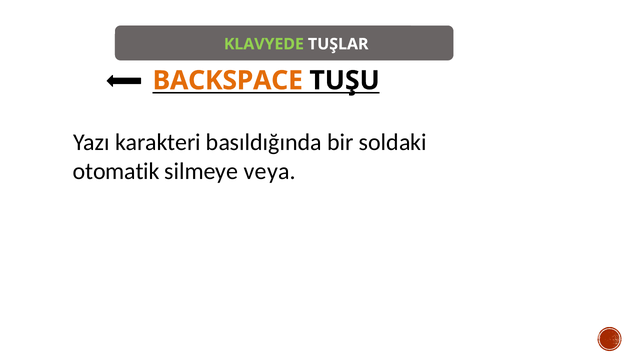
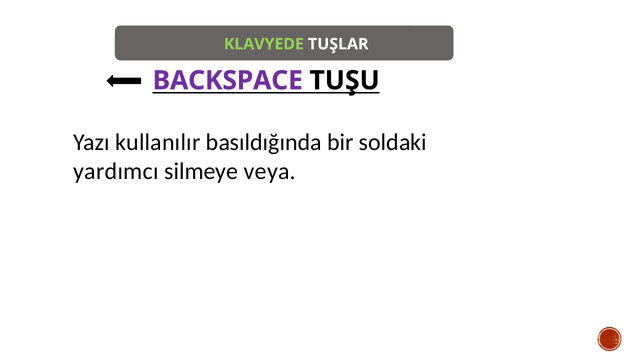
BACKSPACE colour: orange -> purple
karakteri: karakteri -> kullanılır
otomatik: otomatik -> yardımcı
